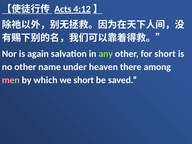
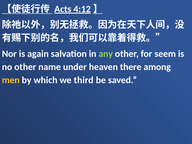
for short: short -> seem
men colour: pink -> yellow
we short: short -> third
